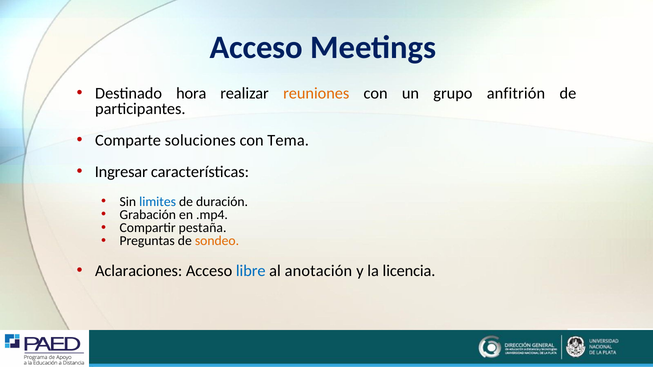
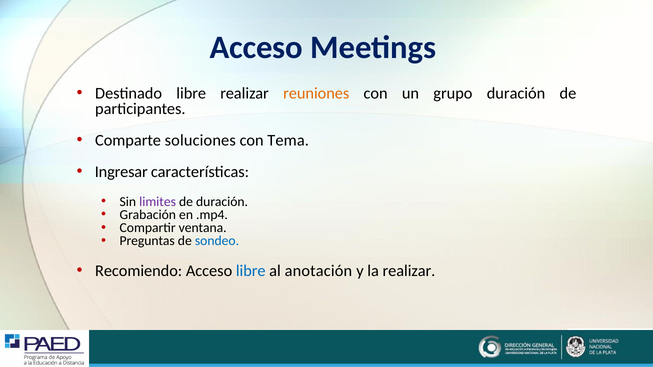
Destinado hora: hora -> libre
grupo anfitrión: anfitrión -> duración
limites colour: blue -> purple
pestaña: pestaña -> ventana
sondeo colour: orange -> blue
Aclaraciones: Aclaraciones -> Recomiendo
la licencia: licencia -> realizar
